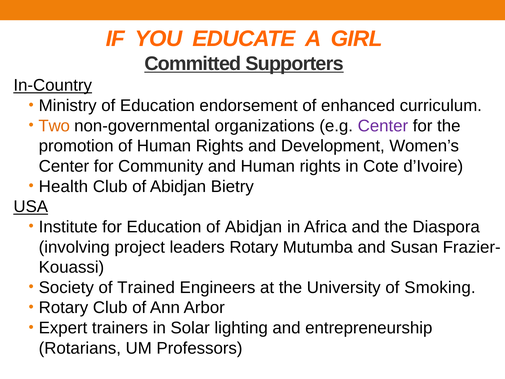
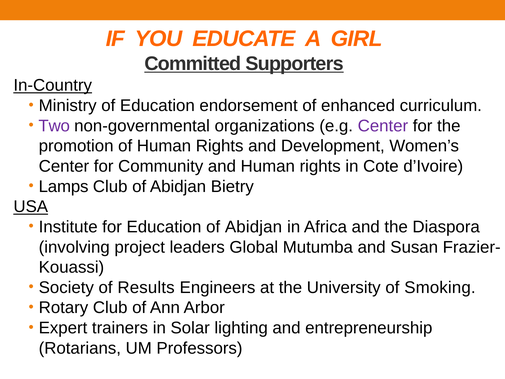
Two colour: orange -> purple
Health: Health -> Lamps
leaders Rotary: Rotary -> Global
Trained: Trained -> Results
